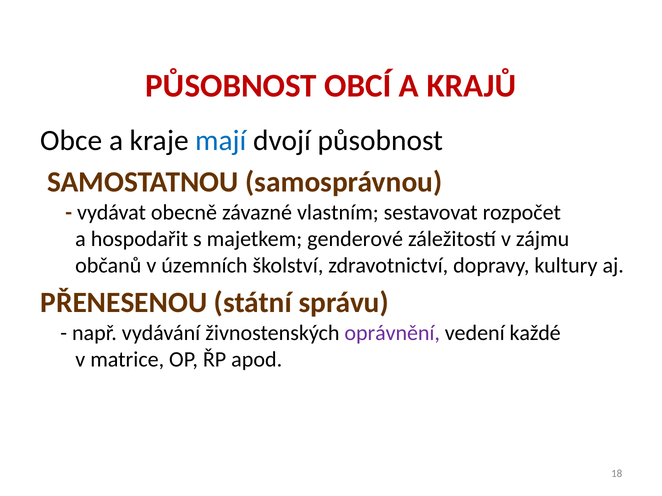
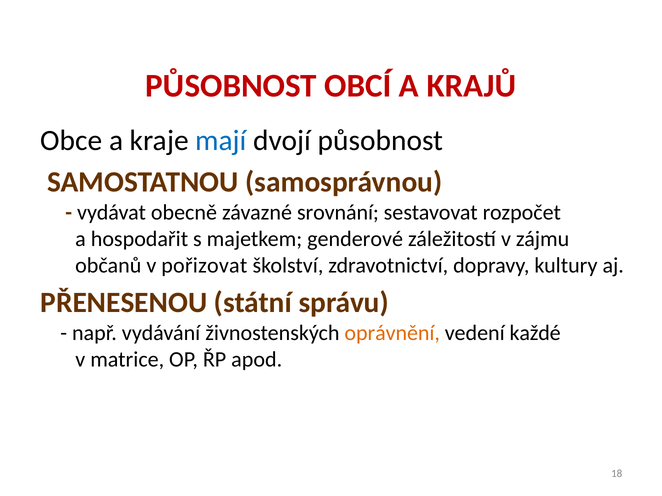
vlastním: vlastním -> srovnání
územních: územních -> pořizovat
oprávnění colour: purple -> orange
